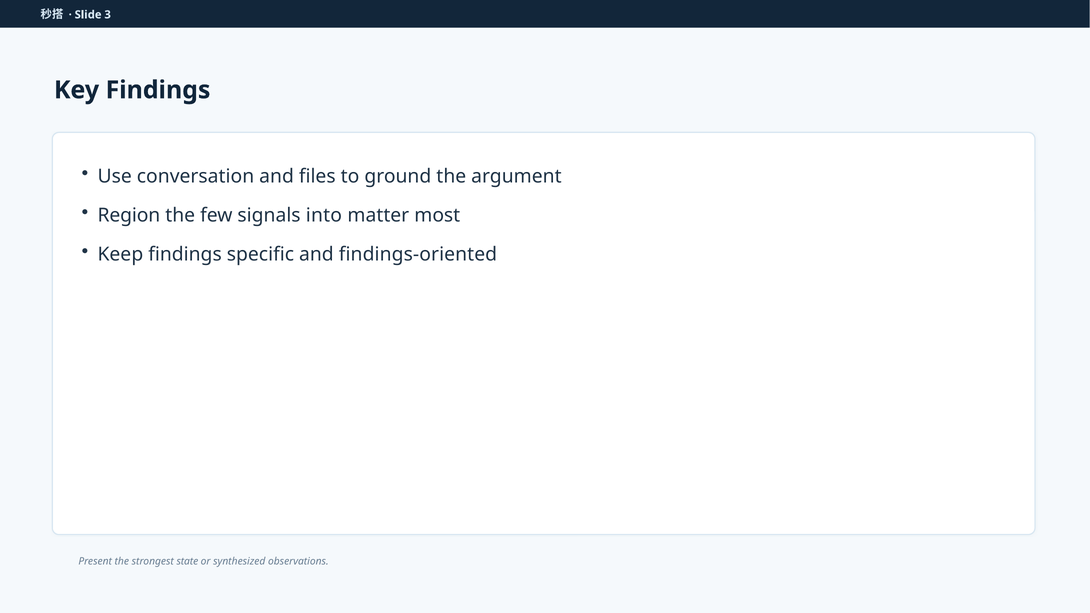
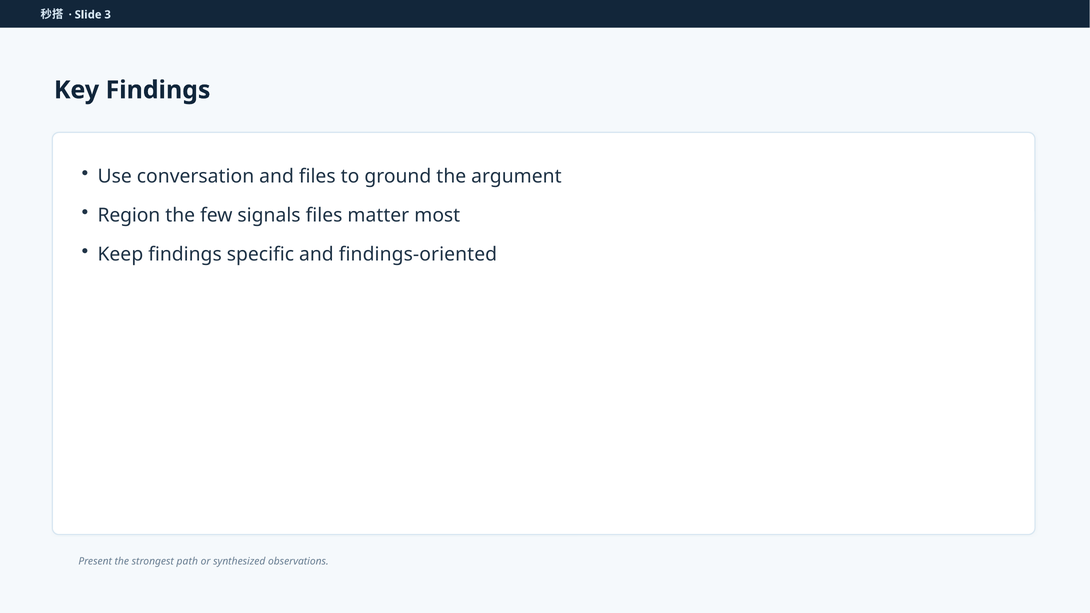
signals into: into -> files
state: state -> path
